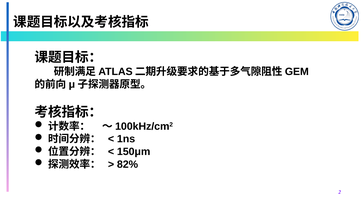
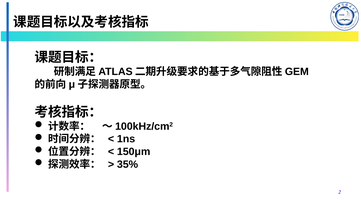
82%: 82% -> 35%
